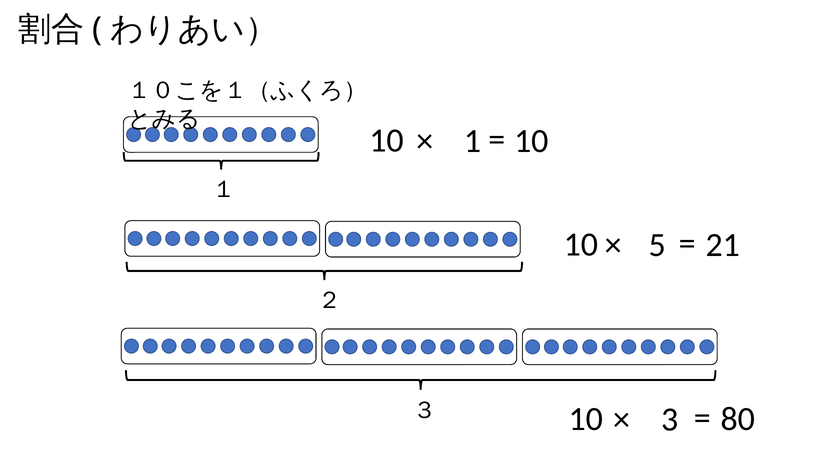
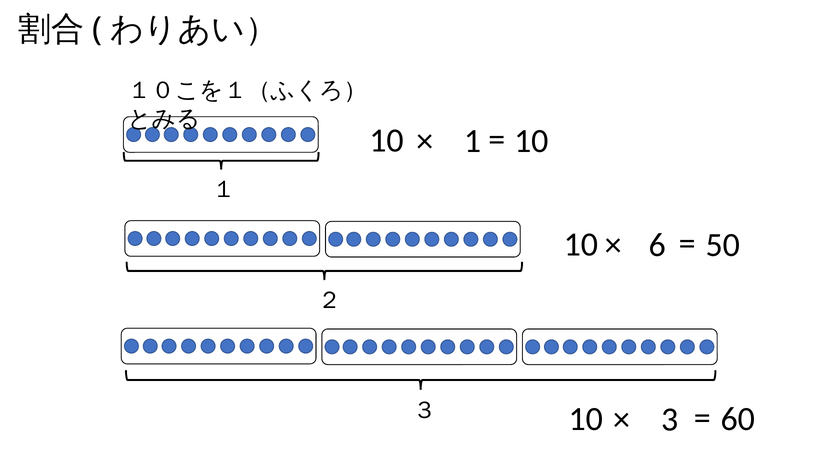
5: 5 -> 6
21: 21 -> 50
80: 80 -> 60
